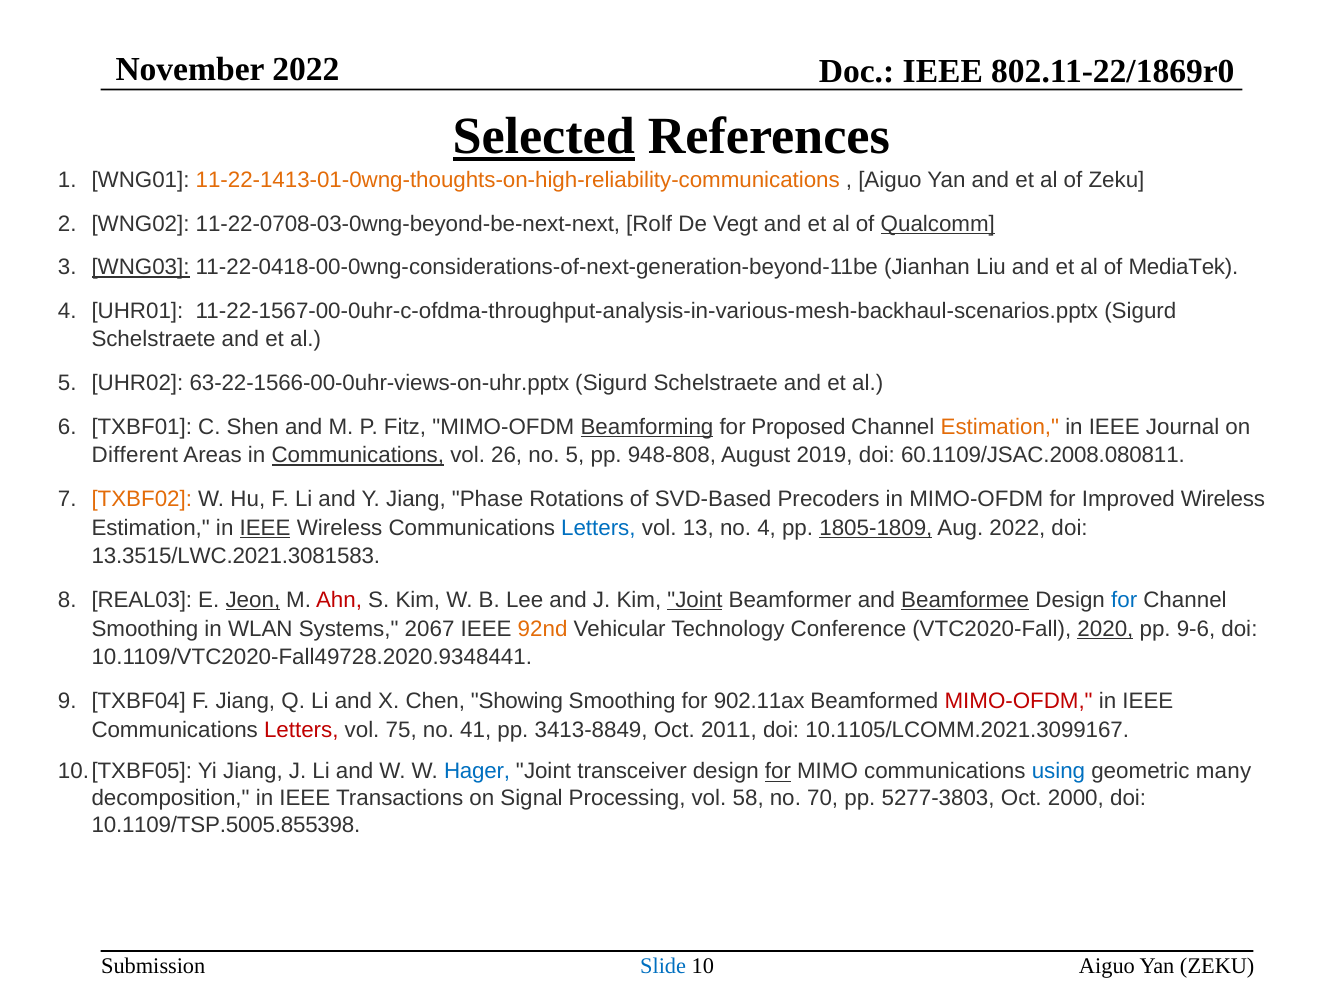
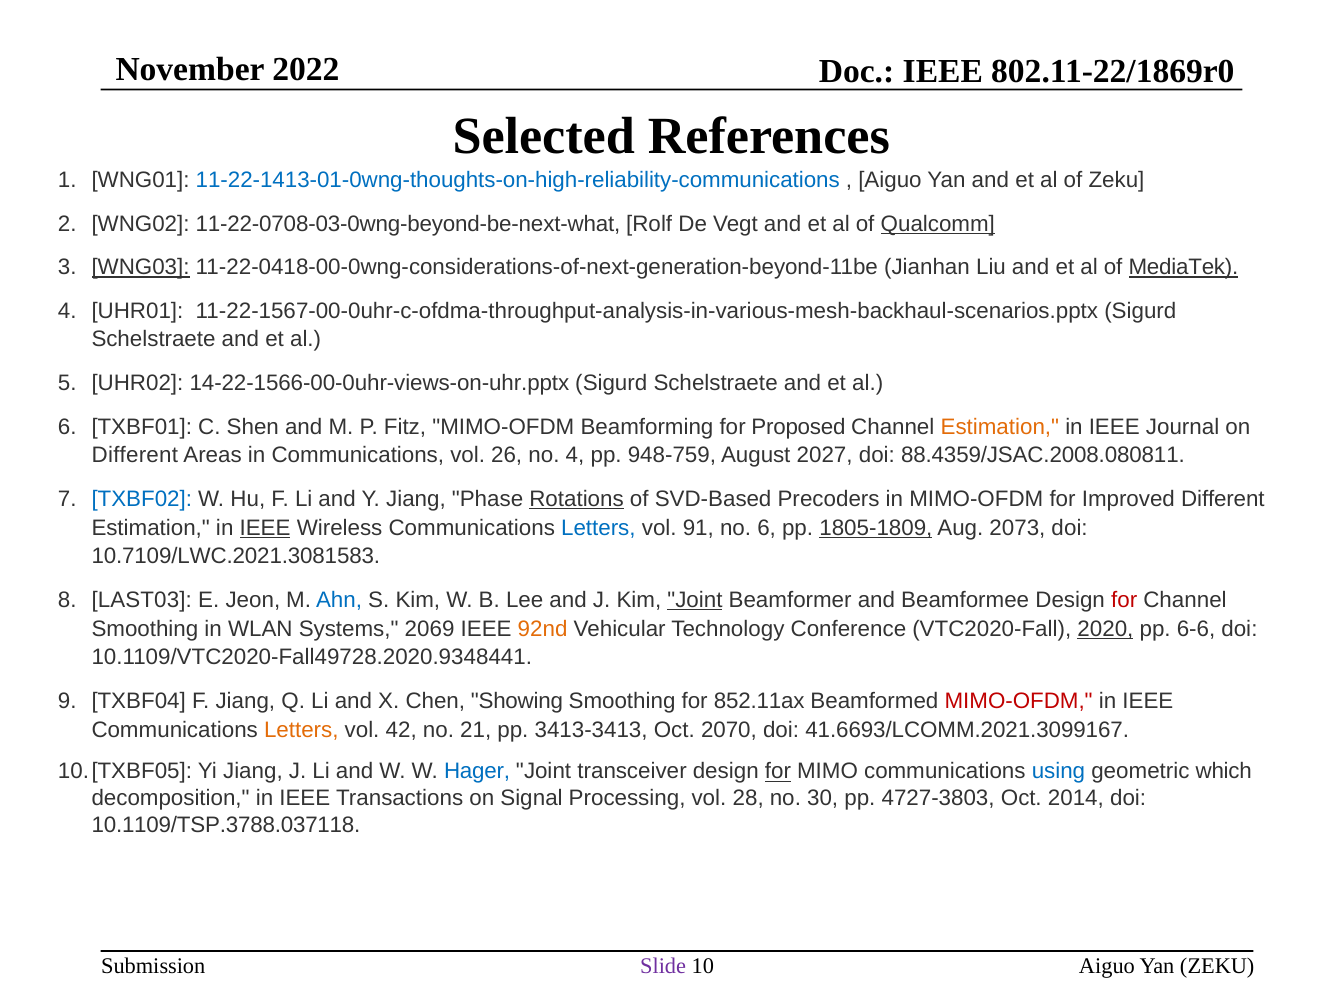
Selected underline: present -> none
11-22-1413-01-0wng-thoughts-on-high-reliability-communications colour: orange -> blue
11-22-0708-03-0wng-beyond-be-next-next: 11-22-0708-03-0wng-beyond-be-next-next -> 11-22-0708-03-0wng-beyond-be-next-what
MediaTek underline: none -> present
63-22-1566-00-0uhr-views-on-uhr.pptx: 63-22-1566-00-0uhr-views-on-uhr.pptx -> 14-22-1566-00-0uhr-views-on-uhr.pptx
Beamforming underline: present -> none
Communications at (358, 456) underline: present -> none
no 5: 5 -> 4
948-808: 948-808 -> 948-759
2019: 2019 -> 2027
60.1109/JSAC.2008.080811: 60.1109/JSAC.2008.080811 -> 88.4359/JSAC.2008.080811
TXBF02 colour: orange -> blue
Rotations underline: none -> present
Improved Wireless: Wireless -> Different
13: 13 -> 91
no 4: 4 -> 6
Aug 2022: 2022 -> 2073
13.3515/LWC.2021.3081583: 13.3515/LWC.2021.3081583 -> 10.7109/LWC.2021.3081583
REAL03: REAL03 -> LAST03
Jeon underline: present -> none
Ahn colour: red -> blue
Beamformee underline: present -> none
for at (1124, 600) colour: blue -> red
2067: 2067 -> 2069
9-6: 9-6 -> 6-6
902.11ax: 902.11ax -> 852.11ax
Letters at (301, 730) colour: red -> orange
75: 75 -> 42
41: 41 -> 21
3413-8849: 3413-8849 -> 3413-3413
2011: 2011 -> 2070
10.1105/LCOMM.2021.3099167: 10.1105/LCOMM.2021.3099167 -> 41.6693/LCOMM.2021.3099167
many: many -> which
58: 58 -> 28
70: 70 -> 30
5277-3803: 5277-3803 -> 4727-3803
2000: 2000 -> 2014
10.1109/TSP.5005.855398: 10.1109/TSP.5005.855398 -> 10.1109/TSP.3788.037118
Slide colour: blue -> purple
